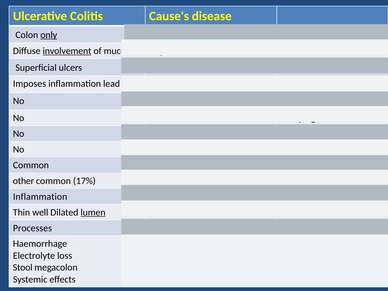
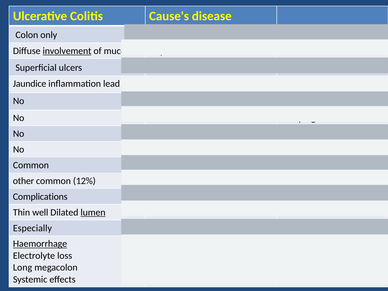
only underline: present -> none
Imposes: Imposes -> Jaundice
17%: 17% -> 12%
Inflammation at (40, 197): Inflammation -> Complications
Processes: Processes -> Especially
Haemorrhage underline: none -> present
Stool: Stool -> Long
